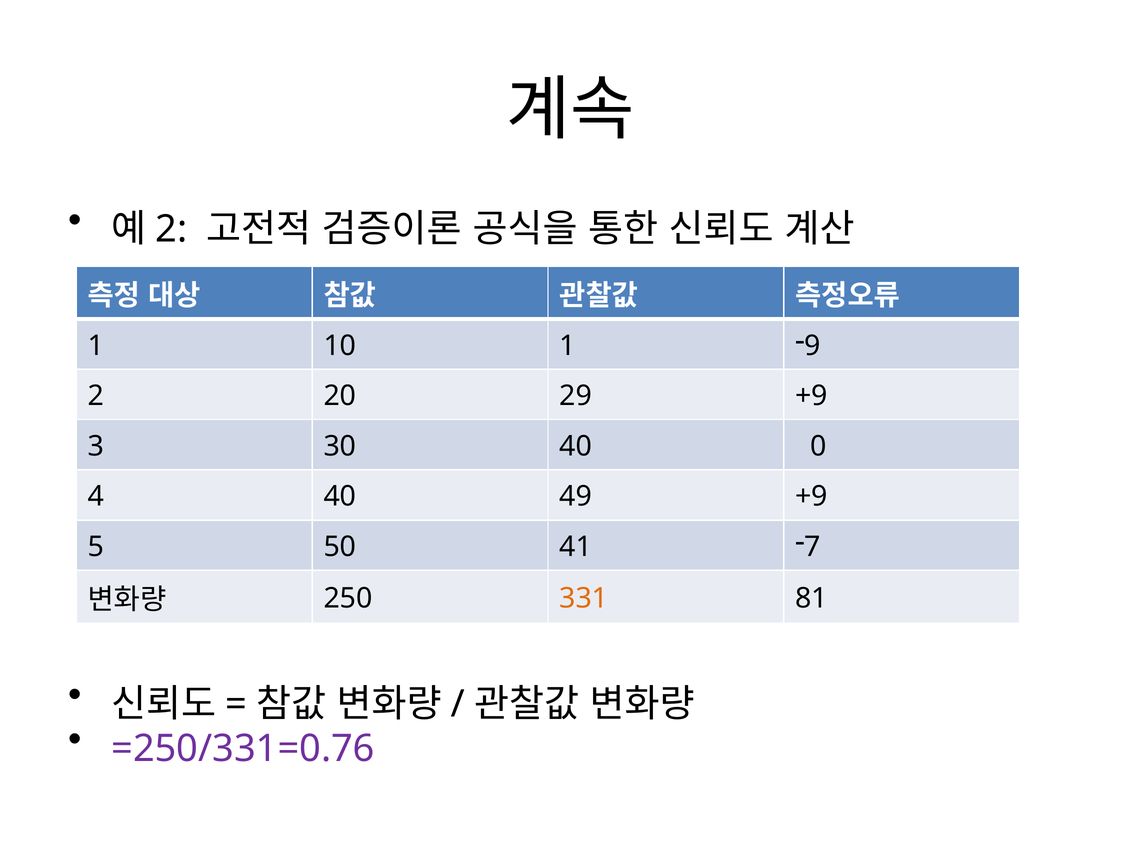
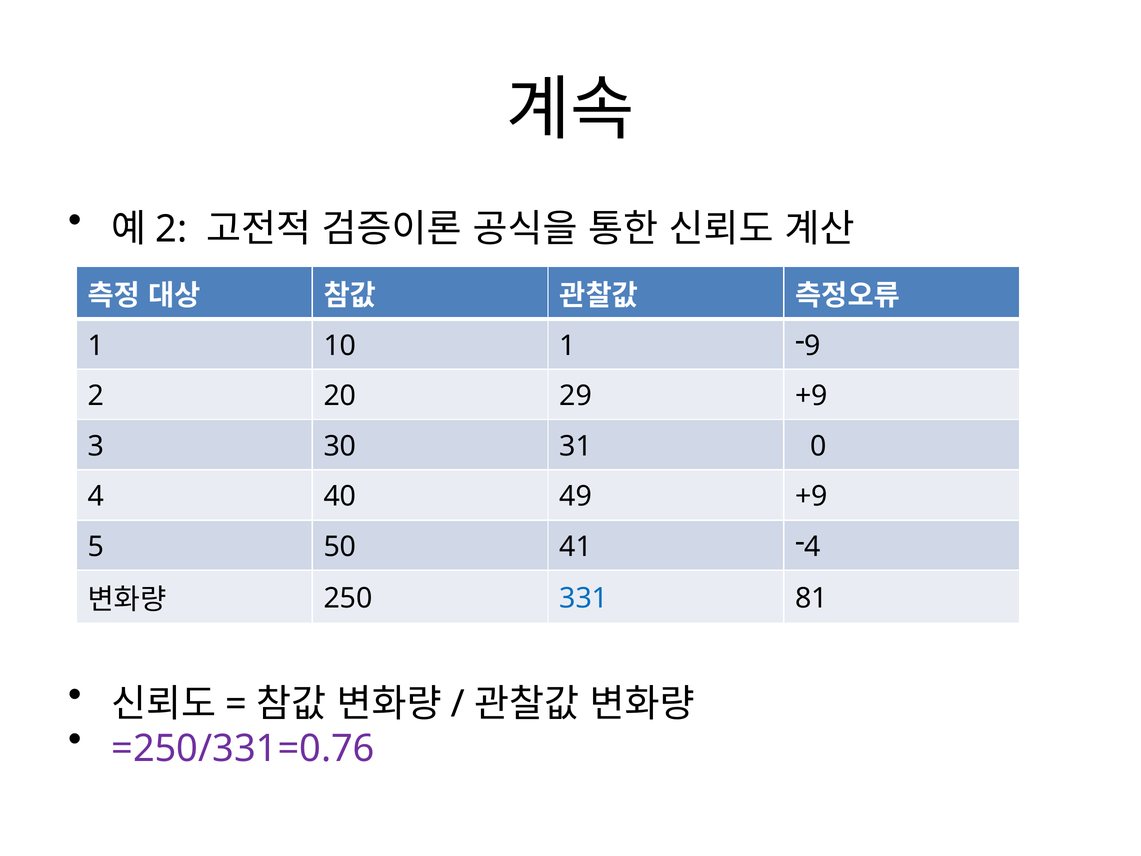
30 40: 40 -> 31
7 at (813, 547): 7 -> 4
331 colour: orange -> blue
